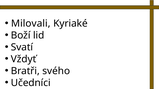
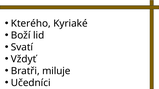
Milovali: Milovali -> Kterého
svého: svého -> miluje
